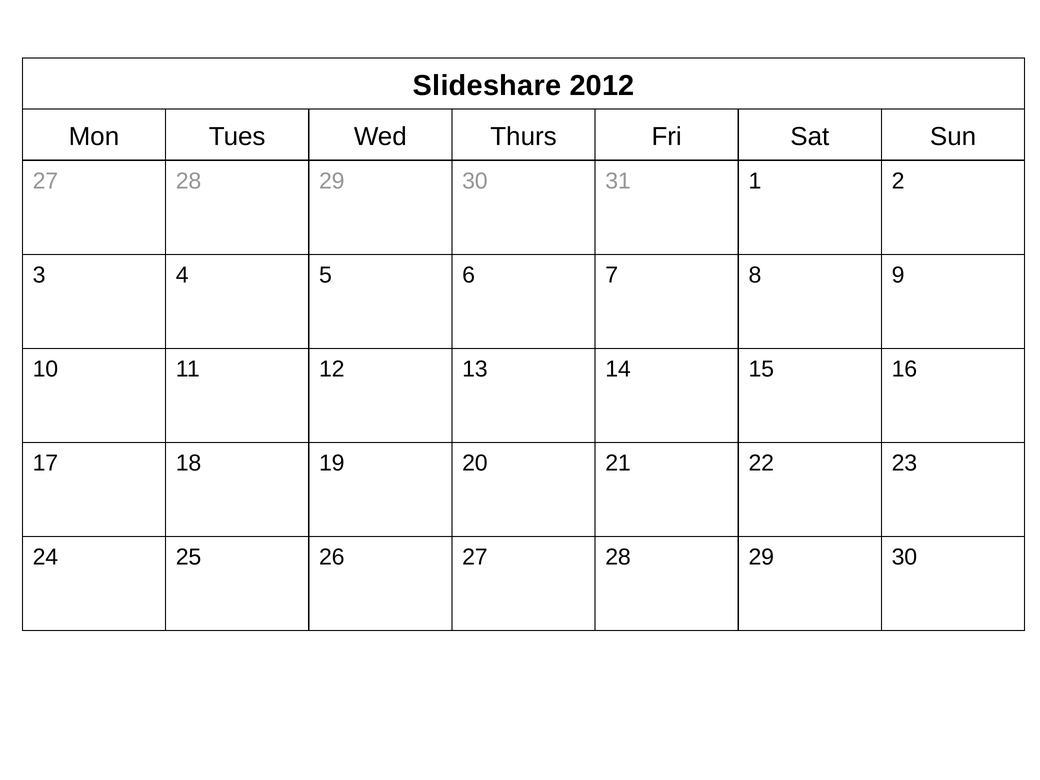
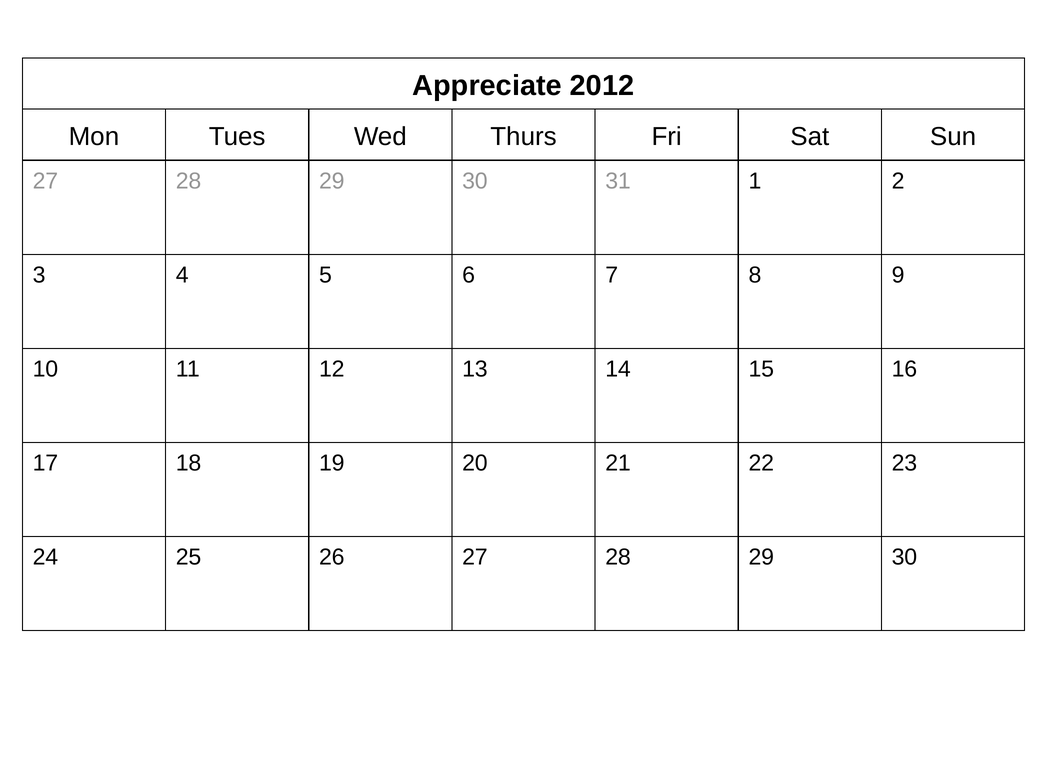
Slideshare: Slideshare -> Appreciate
